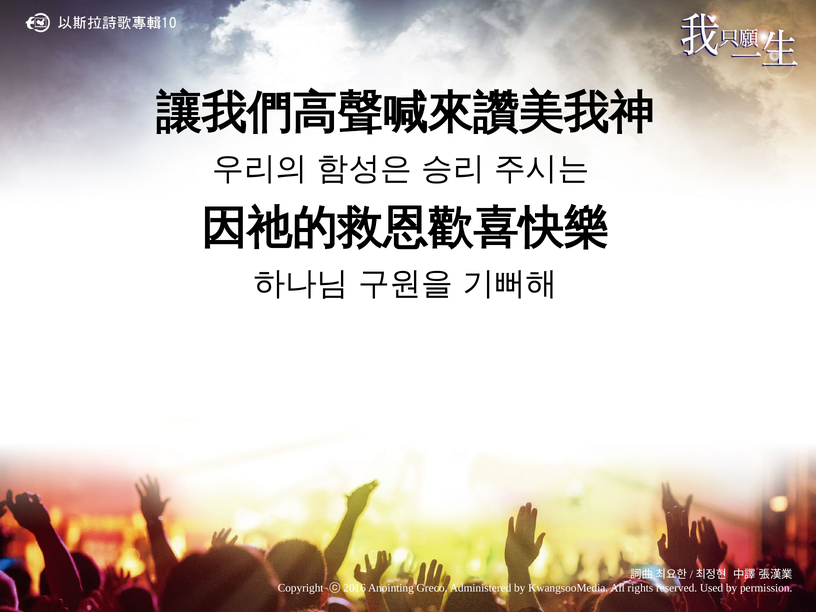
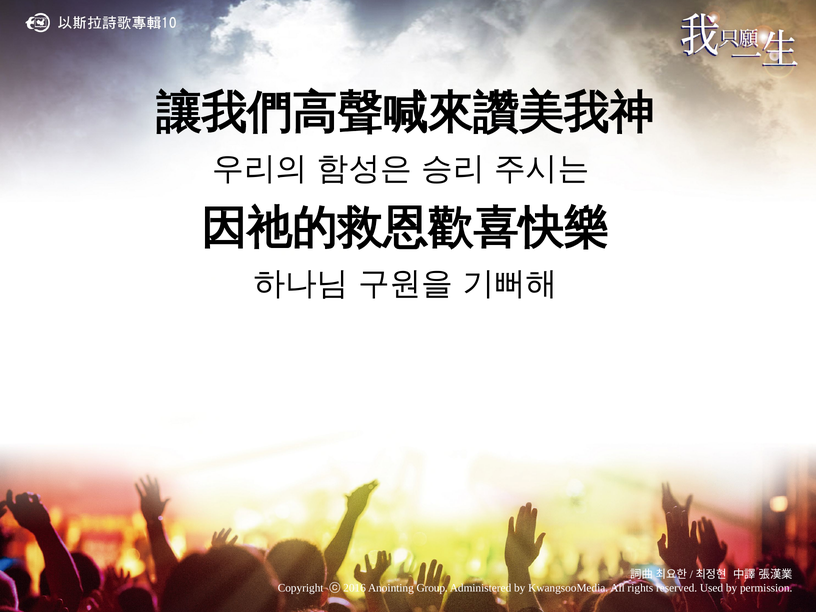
Greco: Greco -> Group
